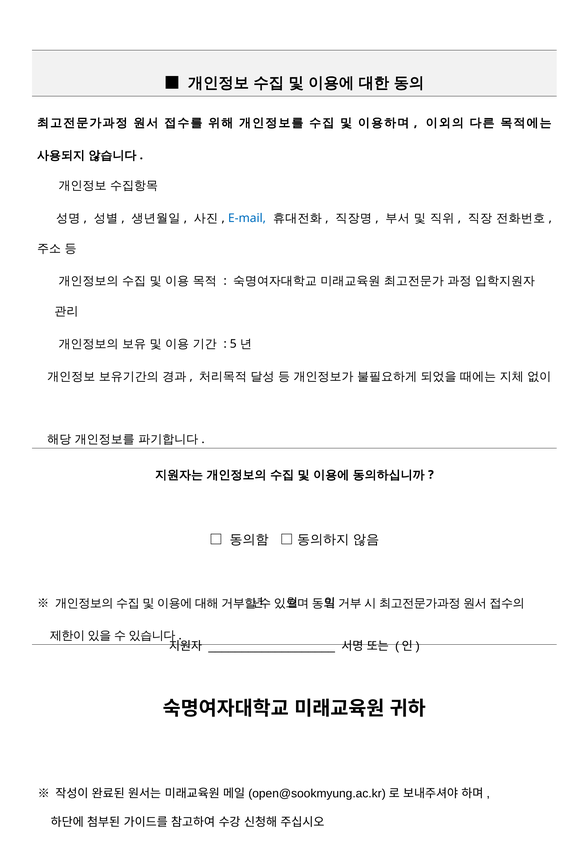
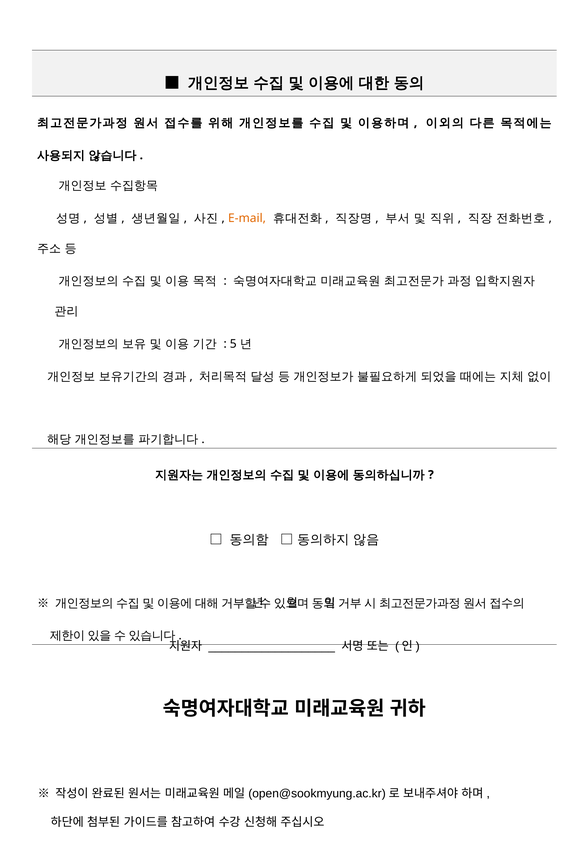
E-mail colour: blue -> orange
